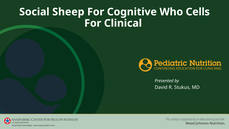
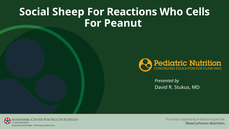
Cognitive: Cognitive -> Reactions
Clinical: Clinical -> Peanut
